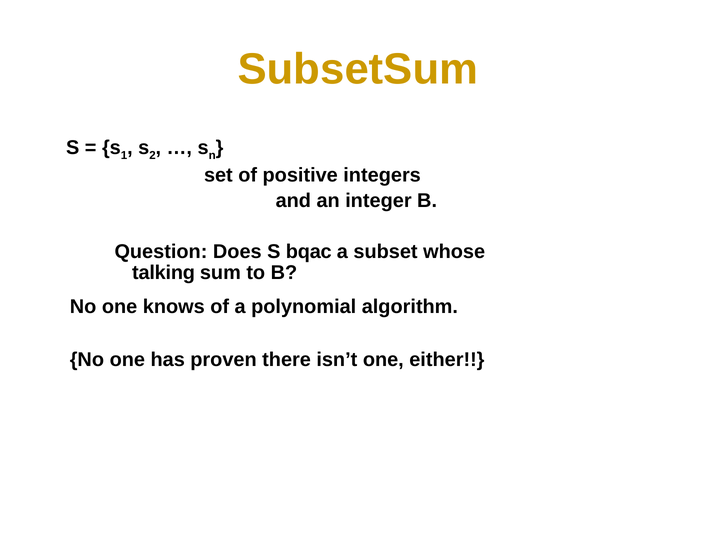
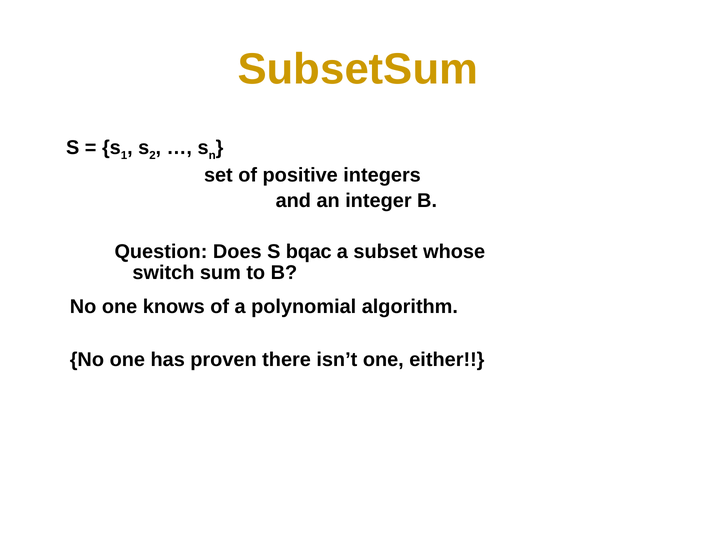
talking: talking -> switch
